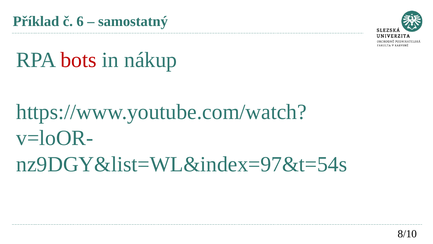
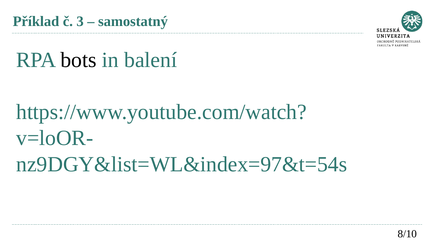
6: 6 -> 3
bots colour: red -> black
nákup: nákup -> balení
